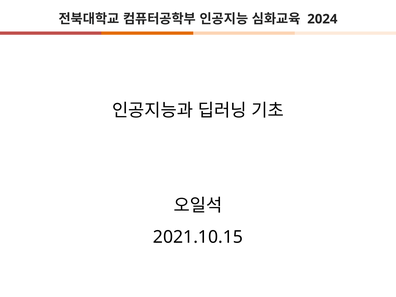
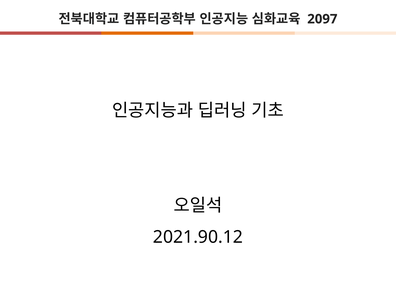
2024: 2024 -> 2097
2021.10.15: 2021.10.15 -> 2021.90.12
